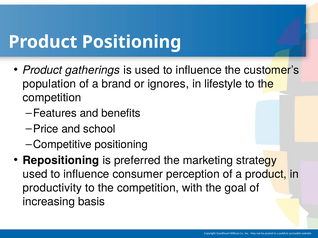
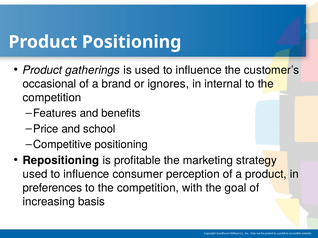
population: population -> occasional
lifestyle: lifestyle -> internal
preferred: preferred -> profitable
productivity: productivity -> preferences
